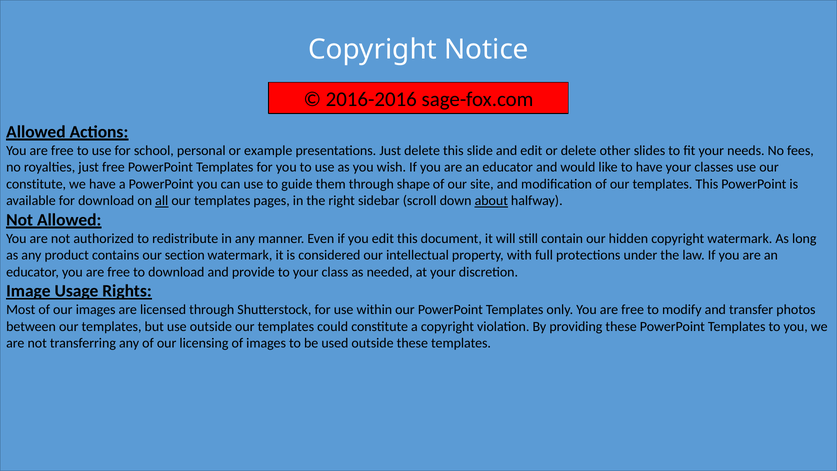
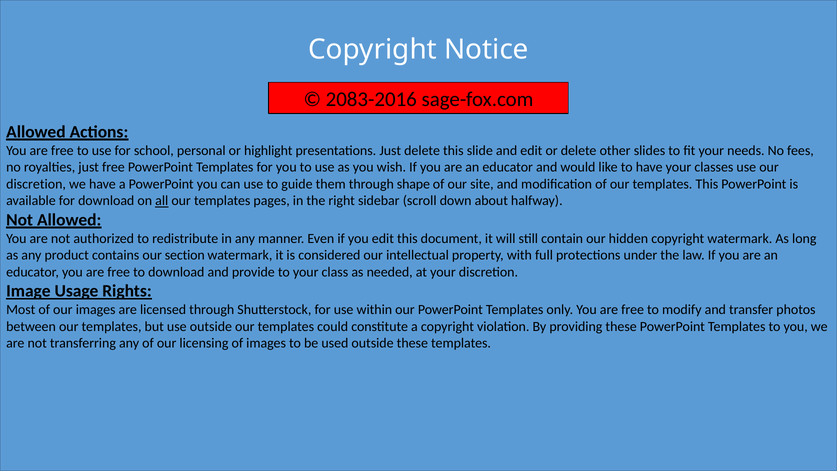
2016-2016: 2016-2016 -> 2083-2016
example: example -> highlight
constitute at (36, 184): constitute -> discretion
about underline: present -> none
